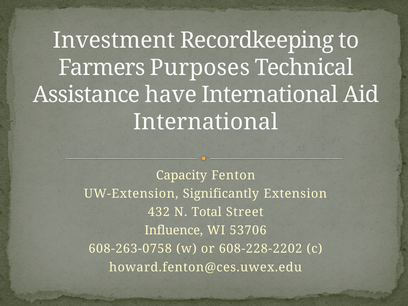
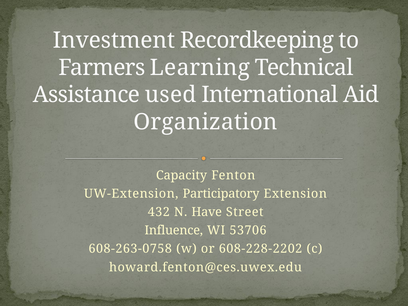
Purposes: Purposes -> Learning
have: have -> used
International at (206, 122): International -> Organization
Significantly: Significantly -> Participatory
Total: Total -> Have
